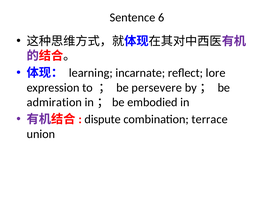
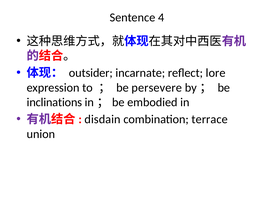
6: 6 -> 4
learning: learning -> outsider
admiration: admiration -> inclinations
dispute: dispute -> disdain
